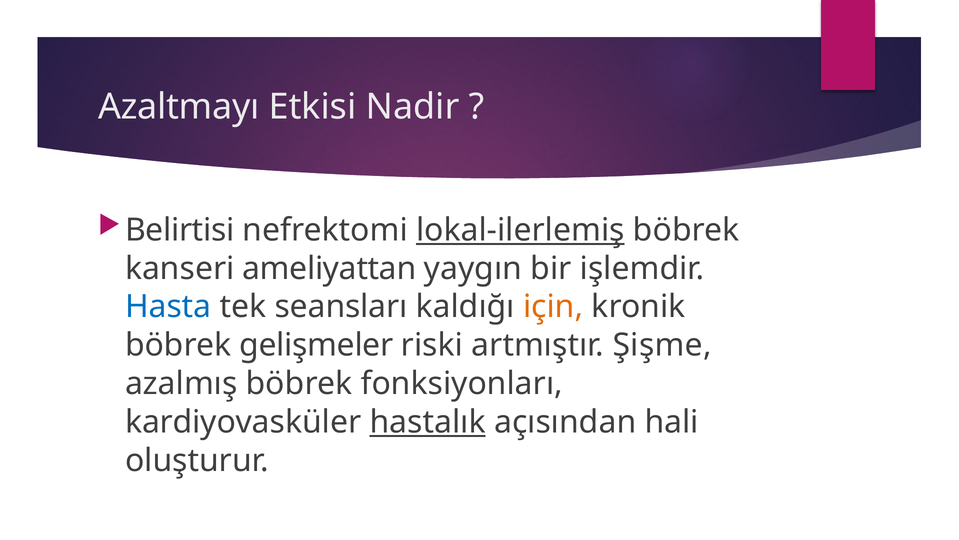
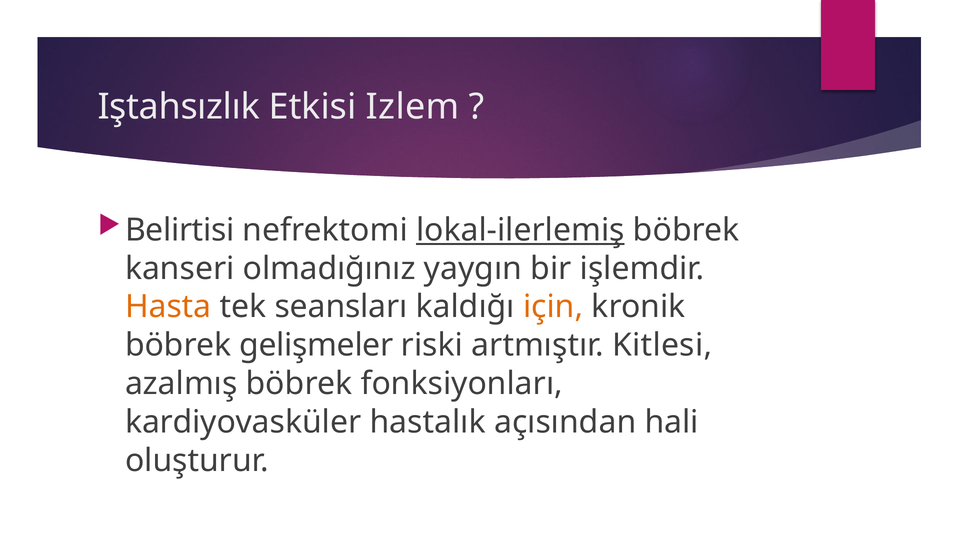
Azaltmayı: Azaltmayı -> Iştahsızlık
Nadir: Nadir -> Izlem
ameliyattan: ameliyattan -> olmadığınız
Hasta colour: blue -> orange
Şişme: Şişme -> Kitlesi
hastalık underline: present -> none
